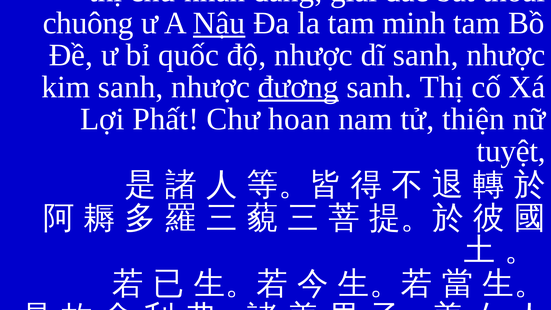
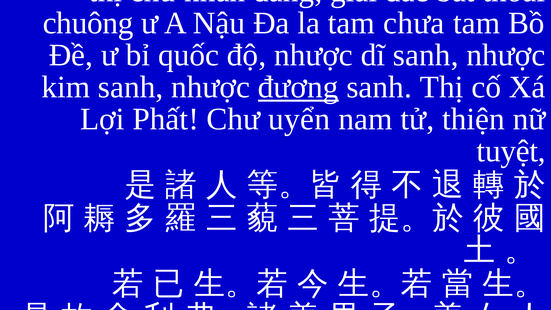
Nậu underline: present -> none
minh: minh -> chưa
hoan: hoan -> uyển
